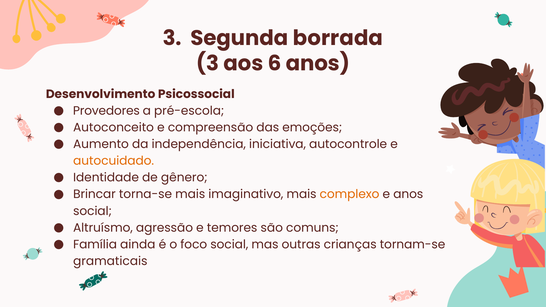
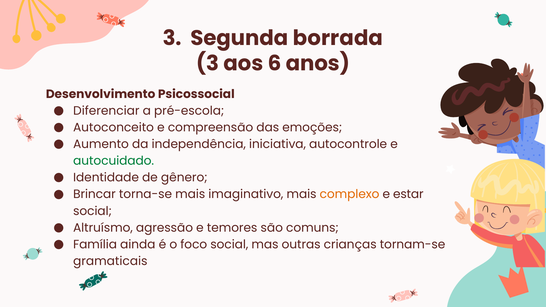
Provedores: Provedores -> Diferenciar
autocuidado colour: orange -> green
e anos: anos -> estar
